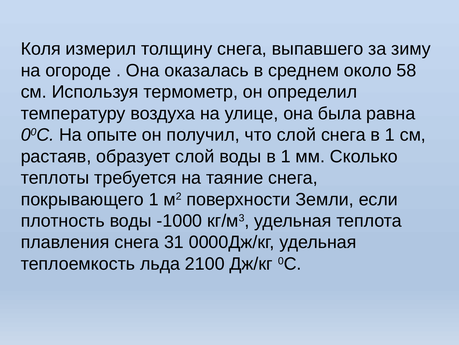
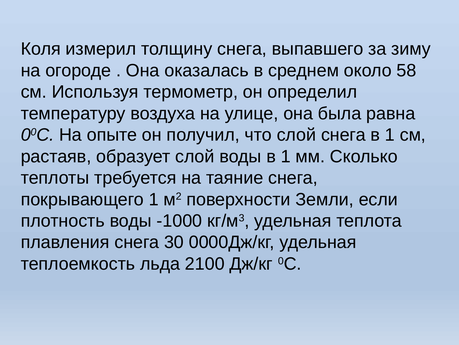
31: 31 -> 30
